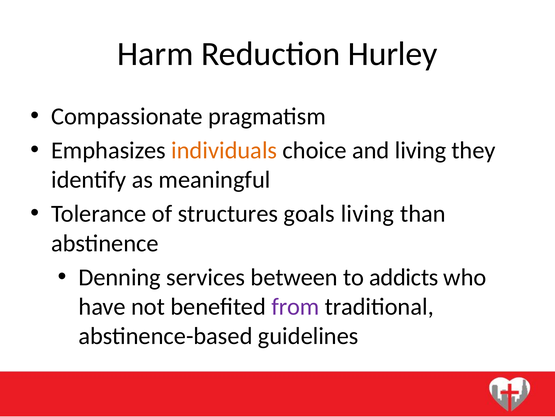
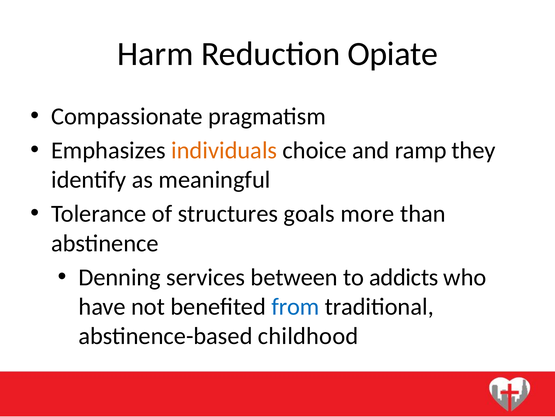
Hurley: Hurley -> Opiate
and living: living -> ramp
goals living: living -> more
from colour: purple -> blue
guidelines: guidelines -> childhood
